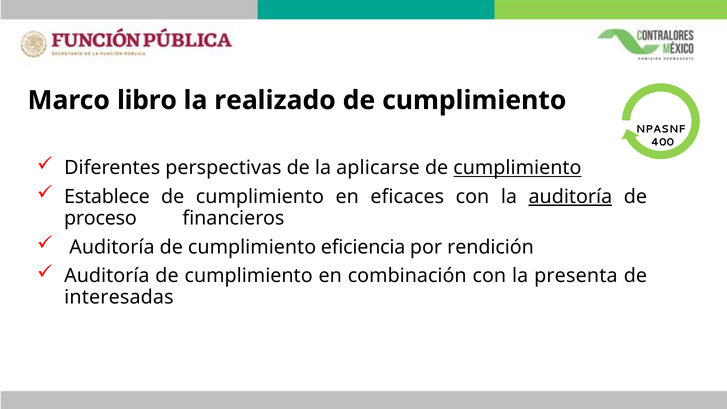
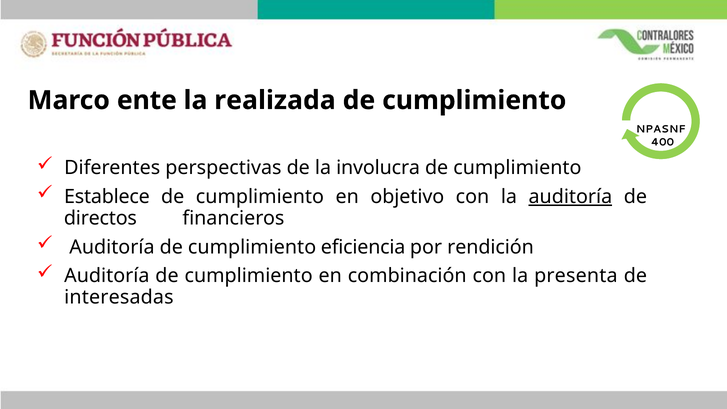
libro: libro -> ente
realizado: realizado -> realizada
aplicarse: aplicarse -> involucra
cumplimiento at (517, 168) underline: present -> none
eficaces: eficaces -> objetivo
proceso: proceso -> directos
